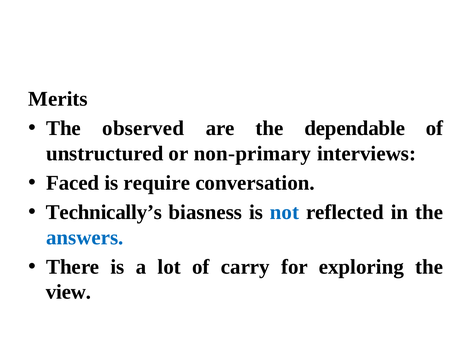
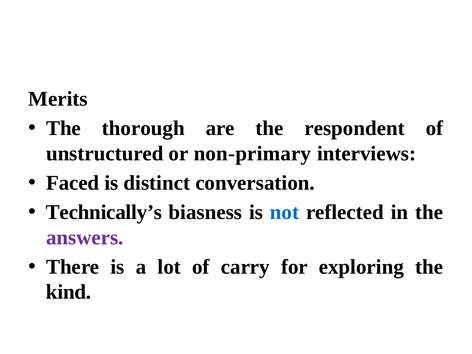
observed: observed -> thorough
dependable: dependable -> respondent
require: require -> distinct
answers colour: blue -> purple
view: view -> kind
